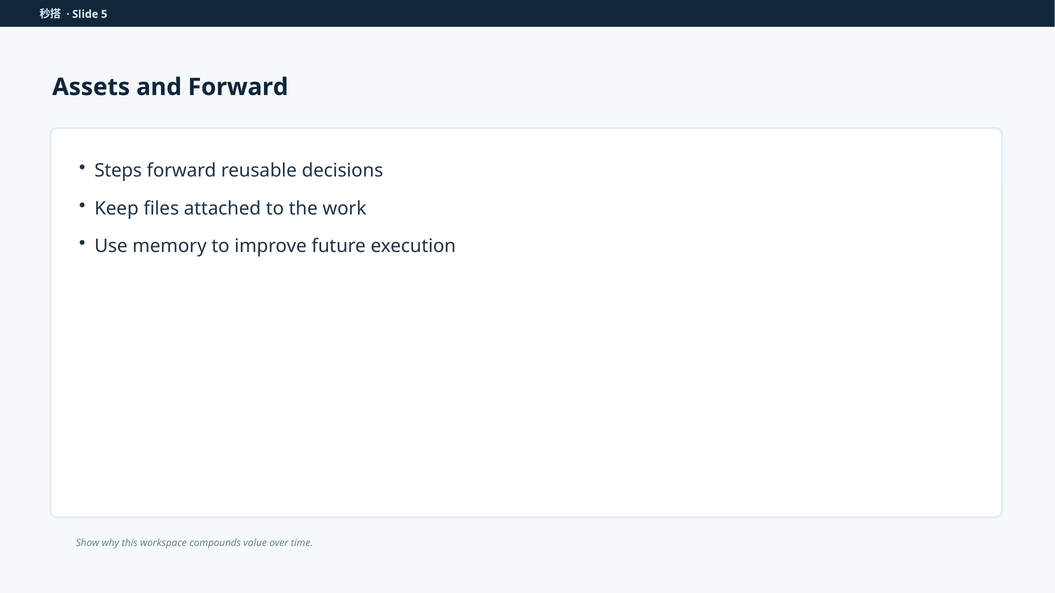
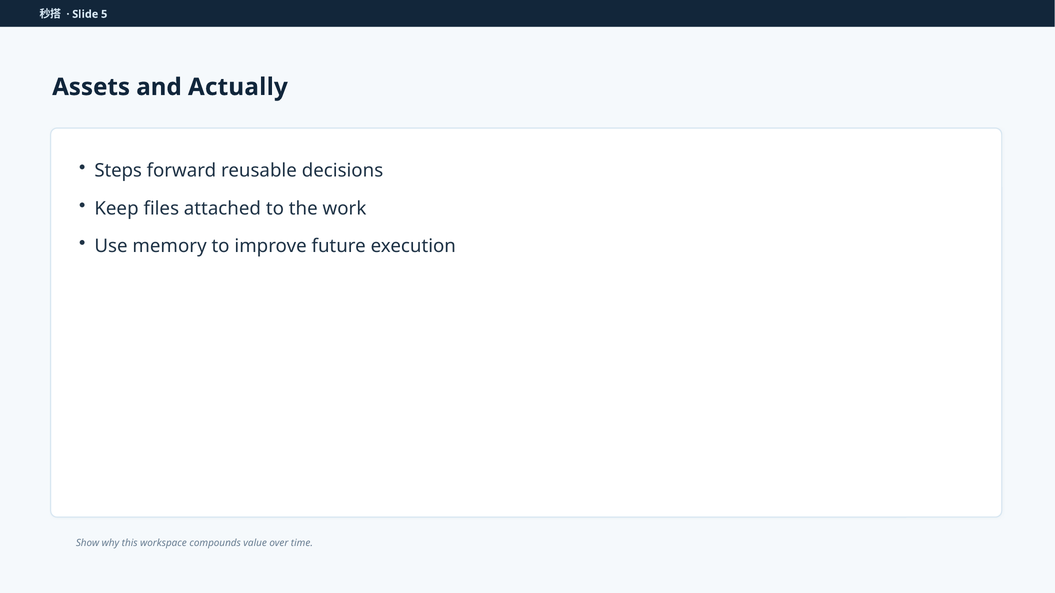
and Forward: Forward -> Actually
